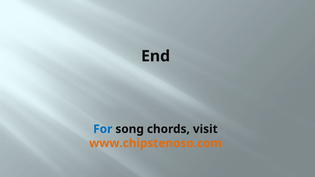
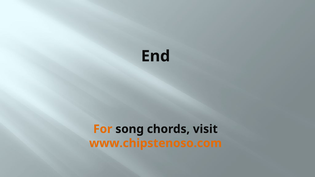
For colour: blue -> orange
